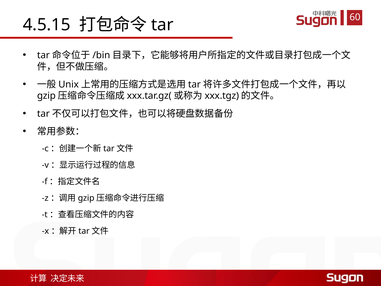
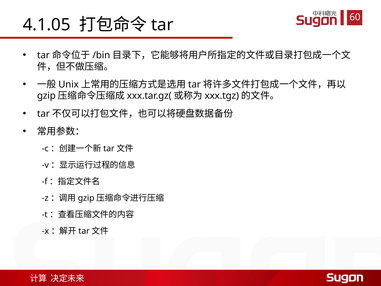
4.5.15: 4.5.15 -> 4.1.05
